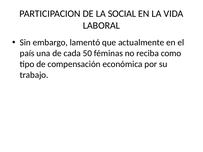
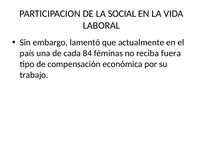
50: 50 -> 84
como: como -> fuera
